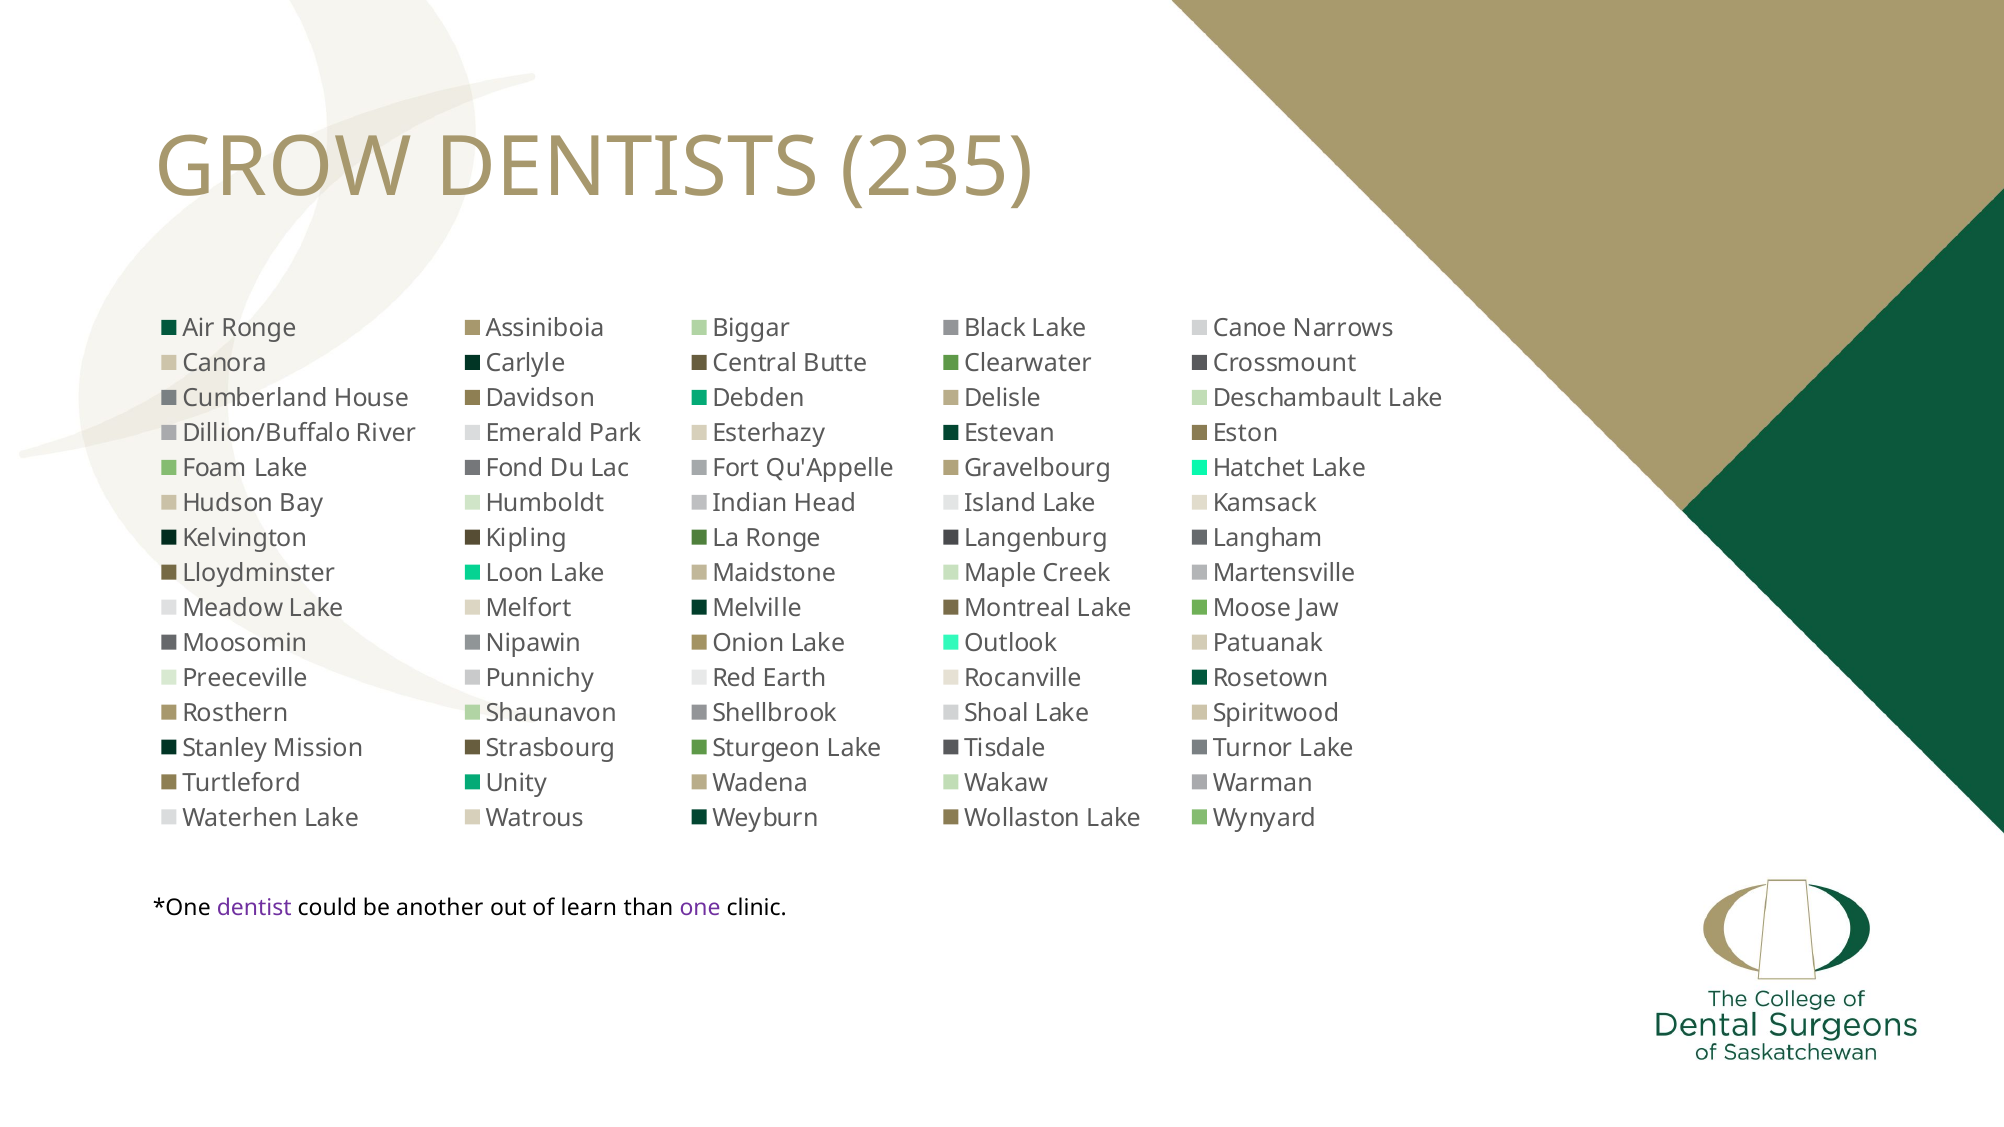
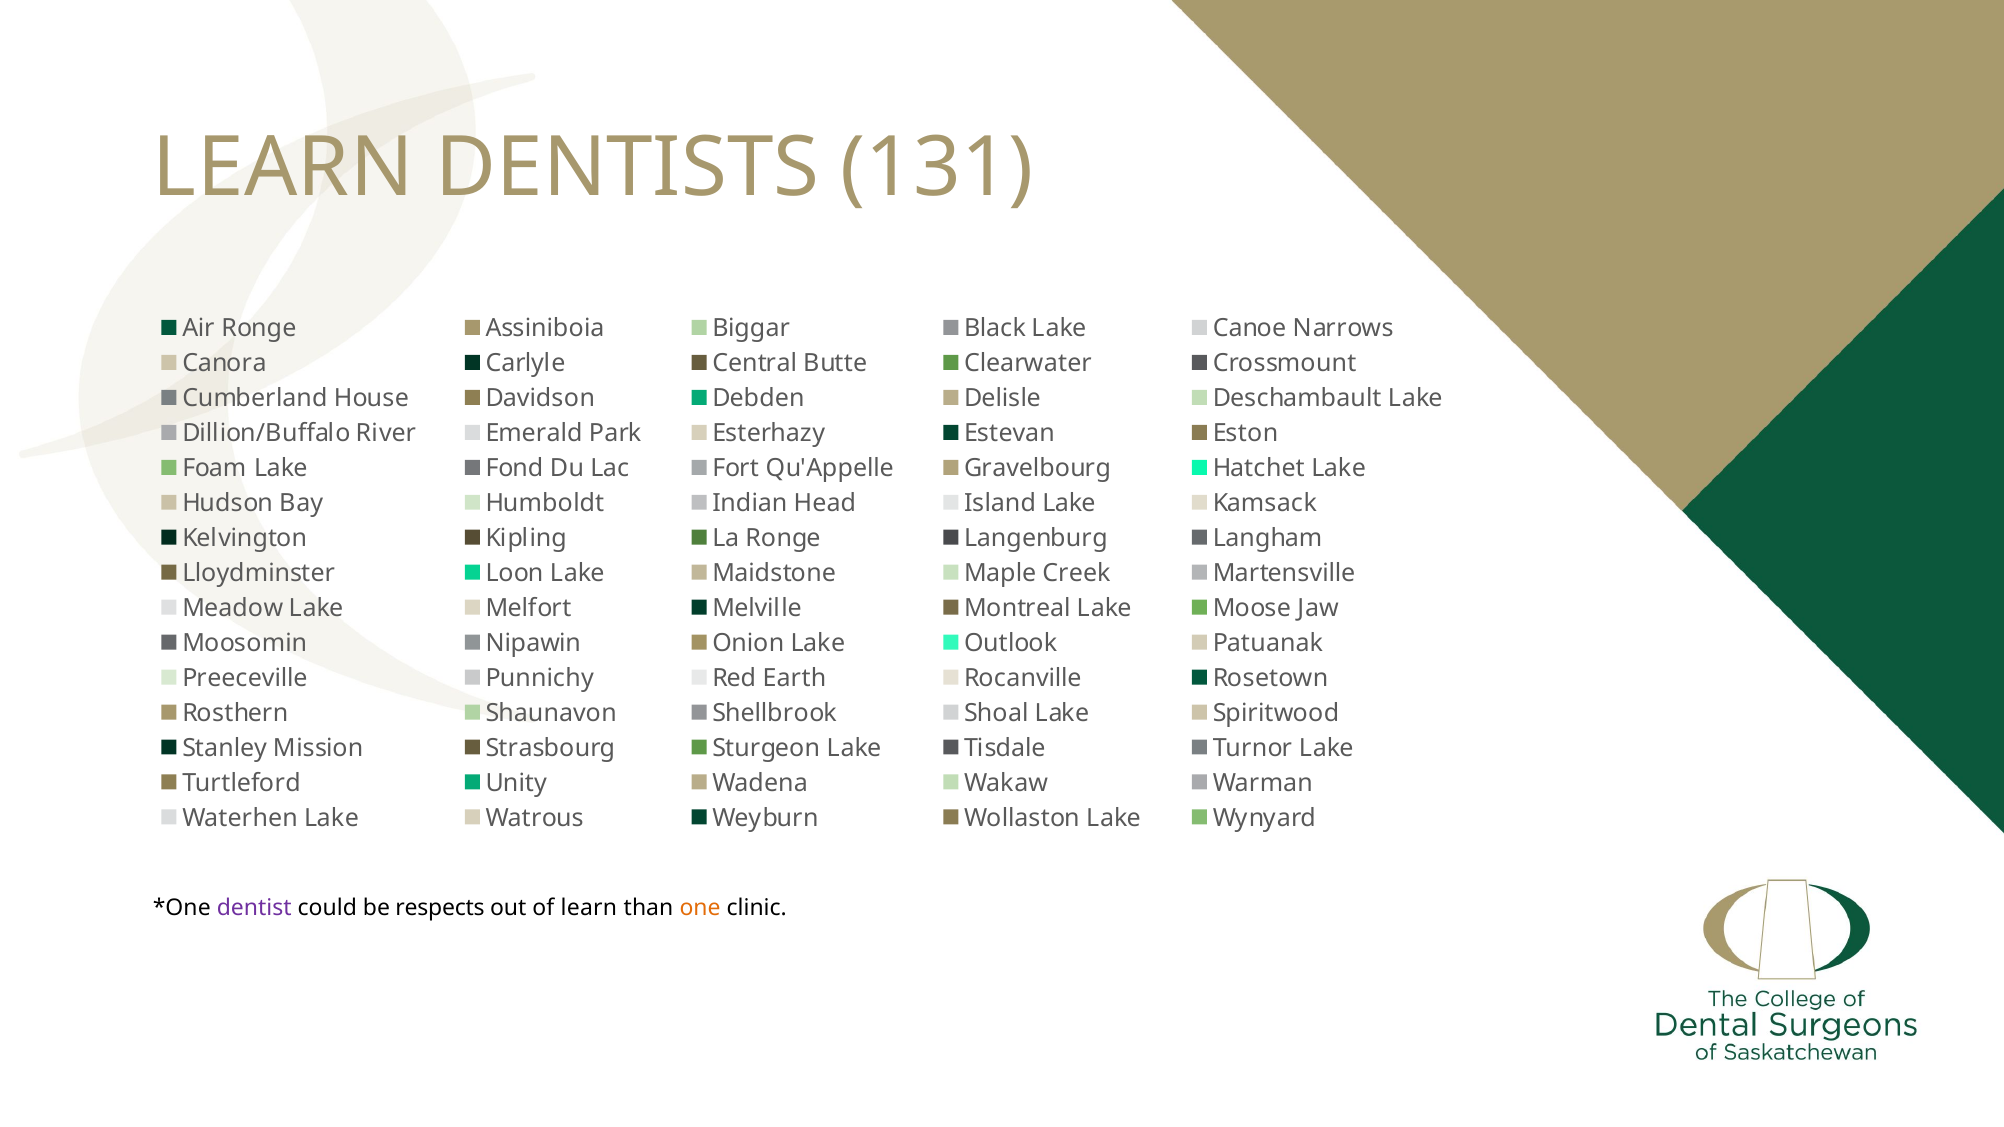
GROW at (283, 168): GROW -> LEARN
235: 235 -> 131
another: another -> respects
one colour: purple -> orange
